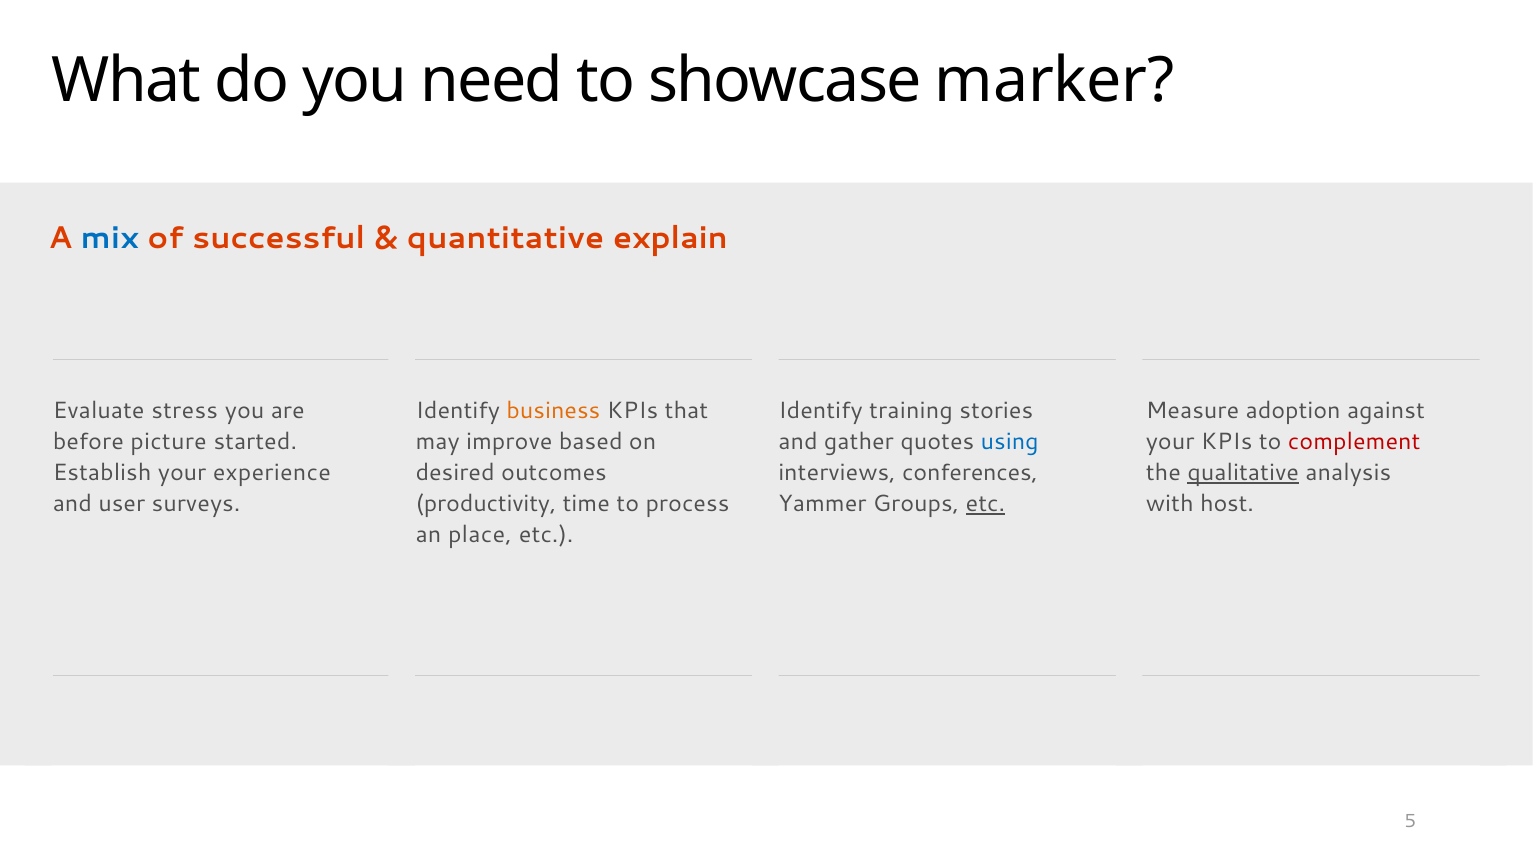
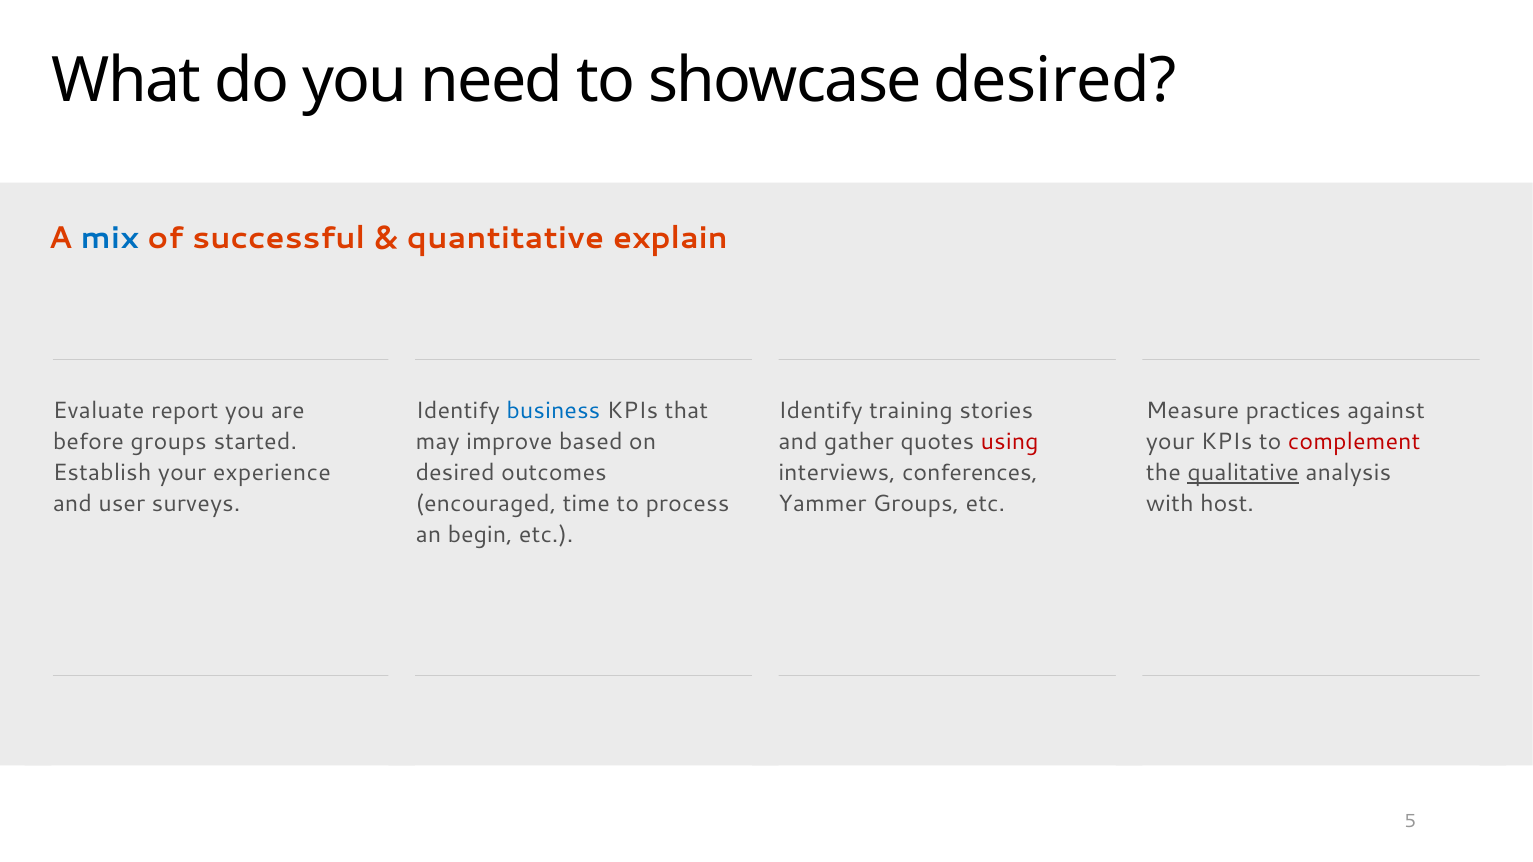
showcase marker: marker -> desired
stress: stress -> report
business colour: orange -> blue
adoption: adoption -> practices
before picture: picture -> groups
using colour: blue -> red
productivity: productivity -> encouraged
etc at (985, 504) underline: present -> none
place: place -> begin
